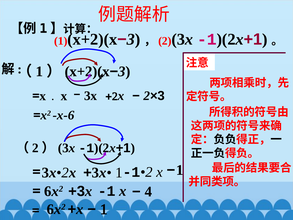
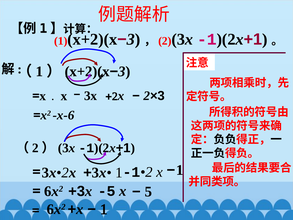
+3x -1: -1 -> -5
4: 4 -> 5
